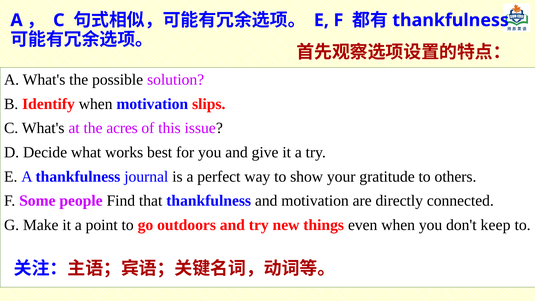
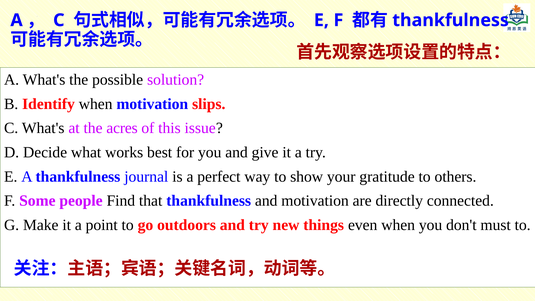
keep: keep -> must
